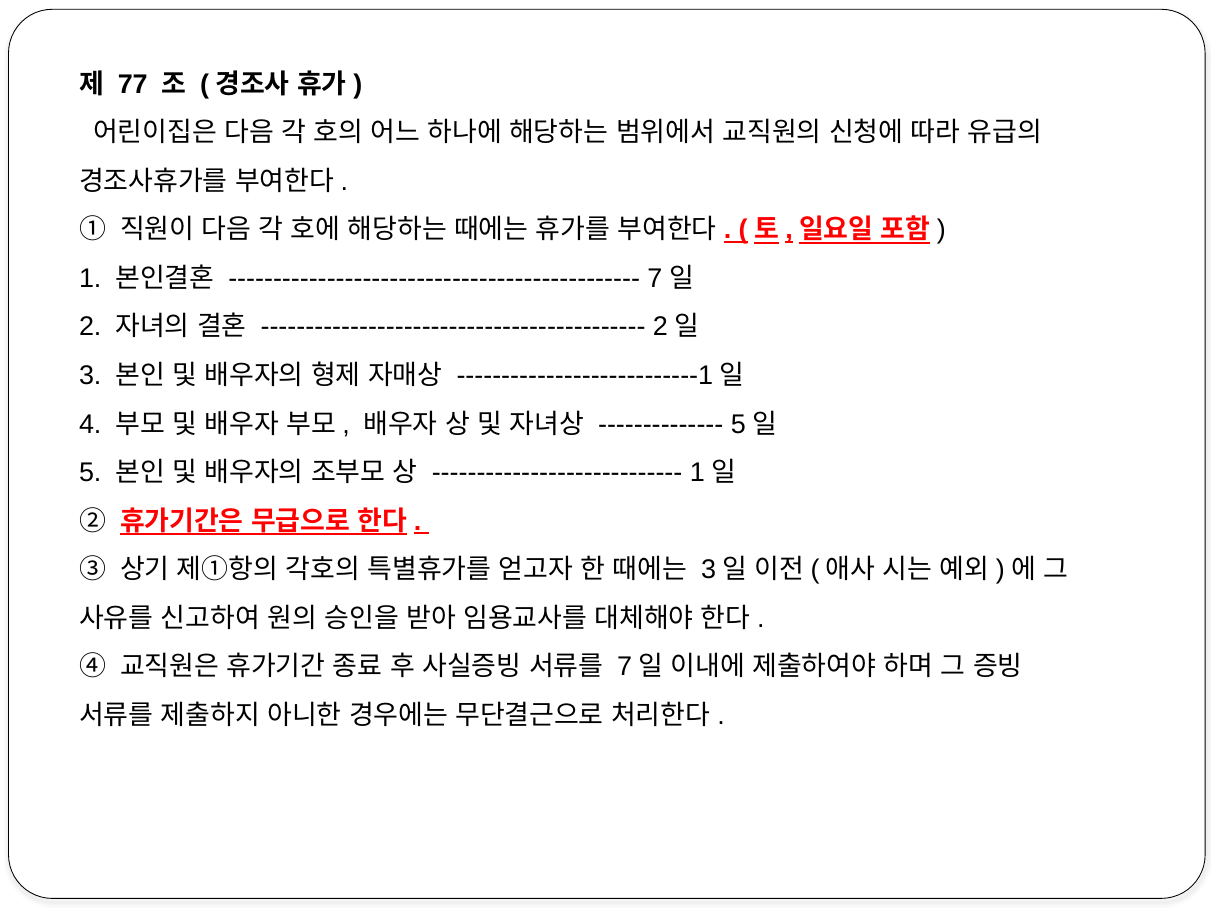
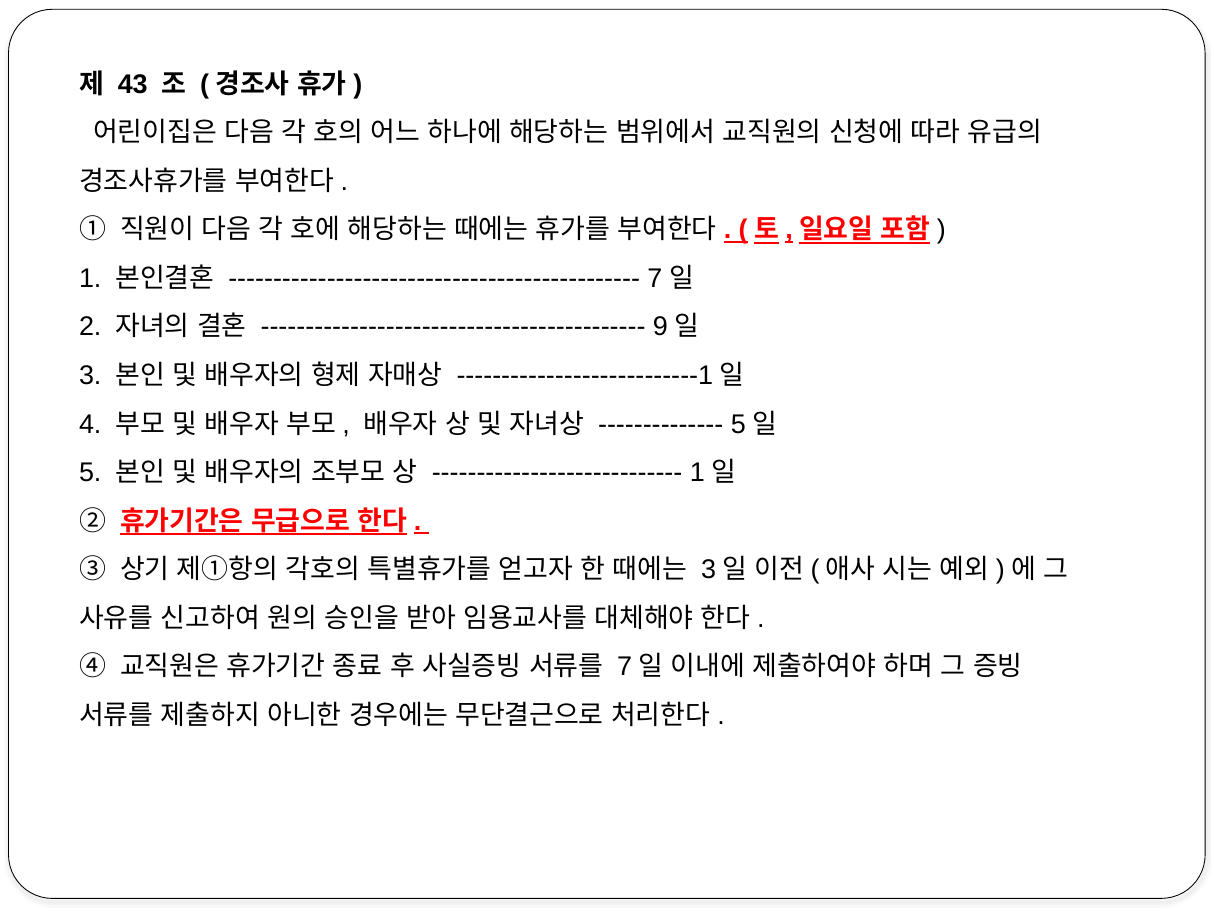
77: 77 -> 43
2 at (660, 327): 2 -> 9
